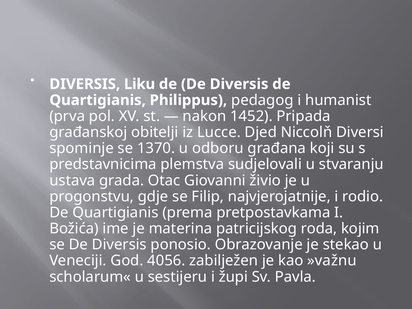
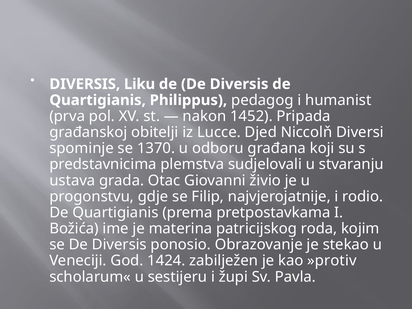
4056: 4056 -> 1424
»važnu: »važnu -> »protiv
